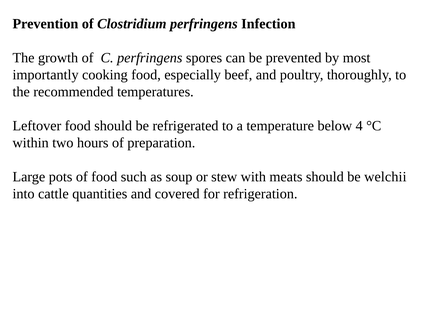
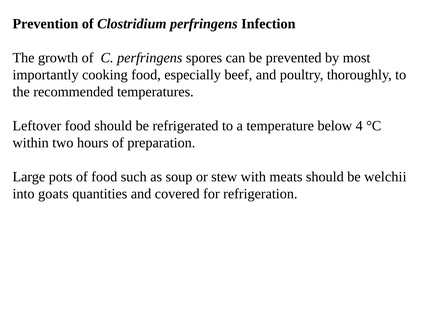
cattle: cattle -> goats
